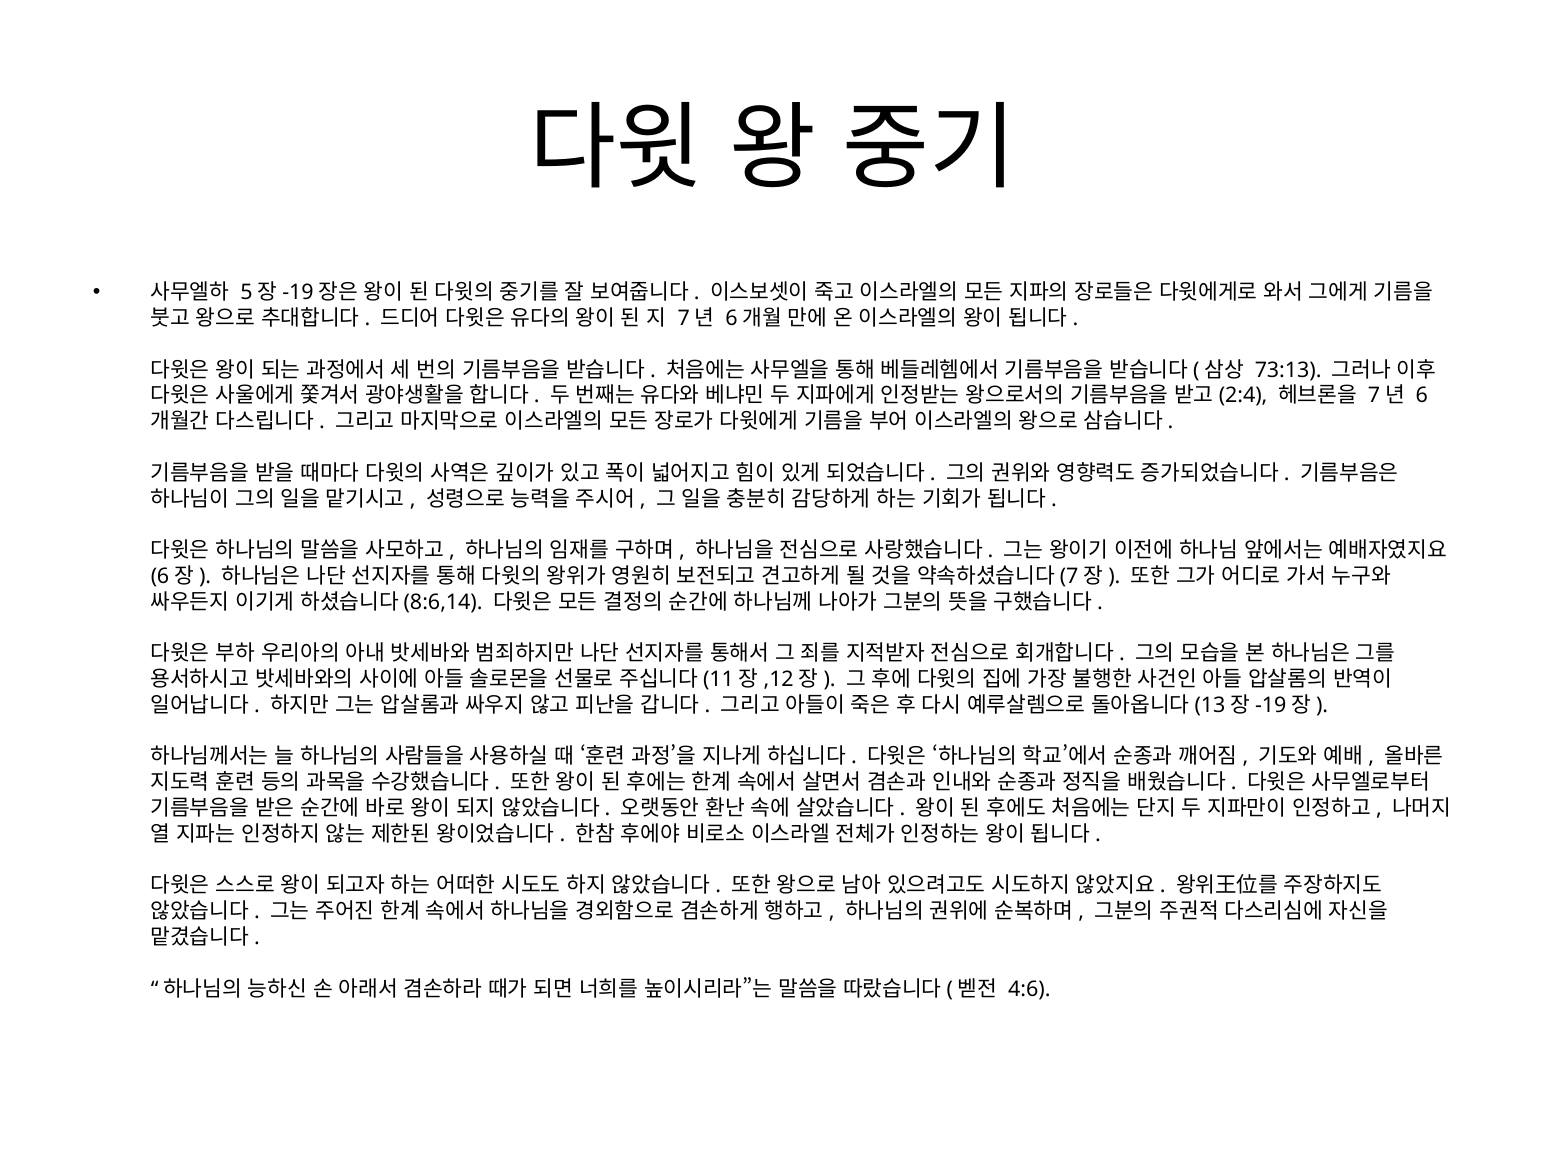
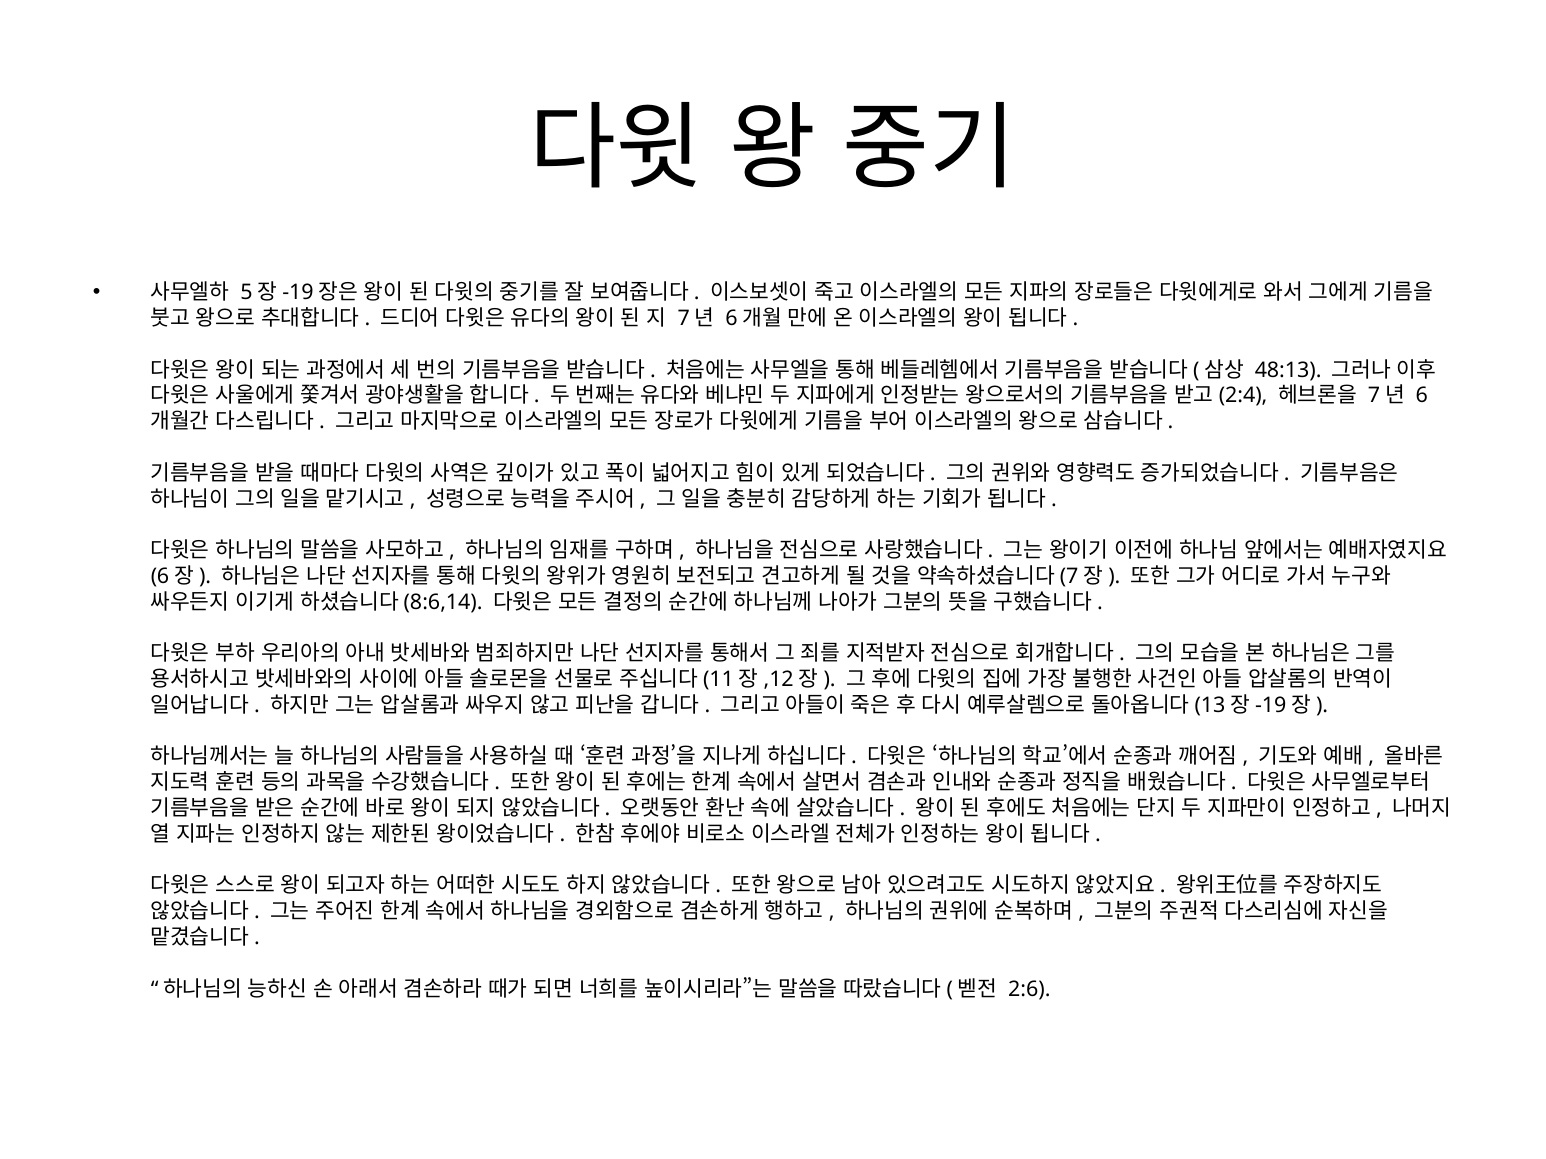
73:13: 73:13 -> 48:13
4:6: 4:6 -> 2:6
